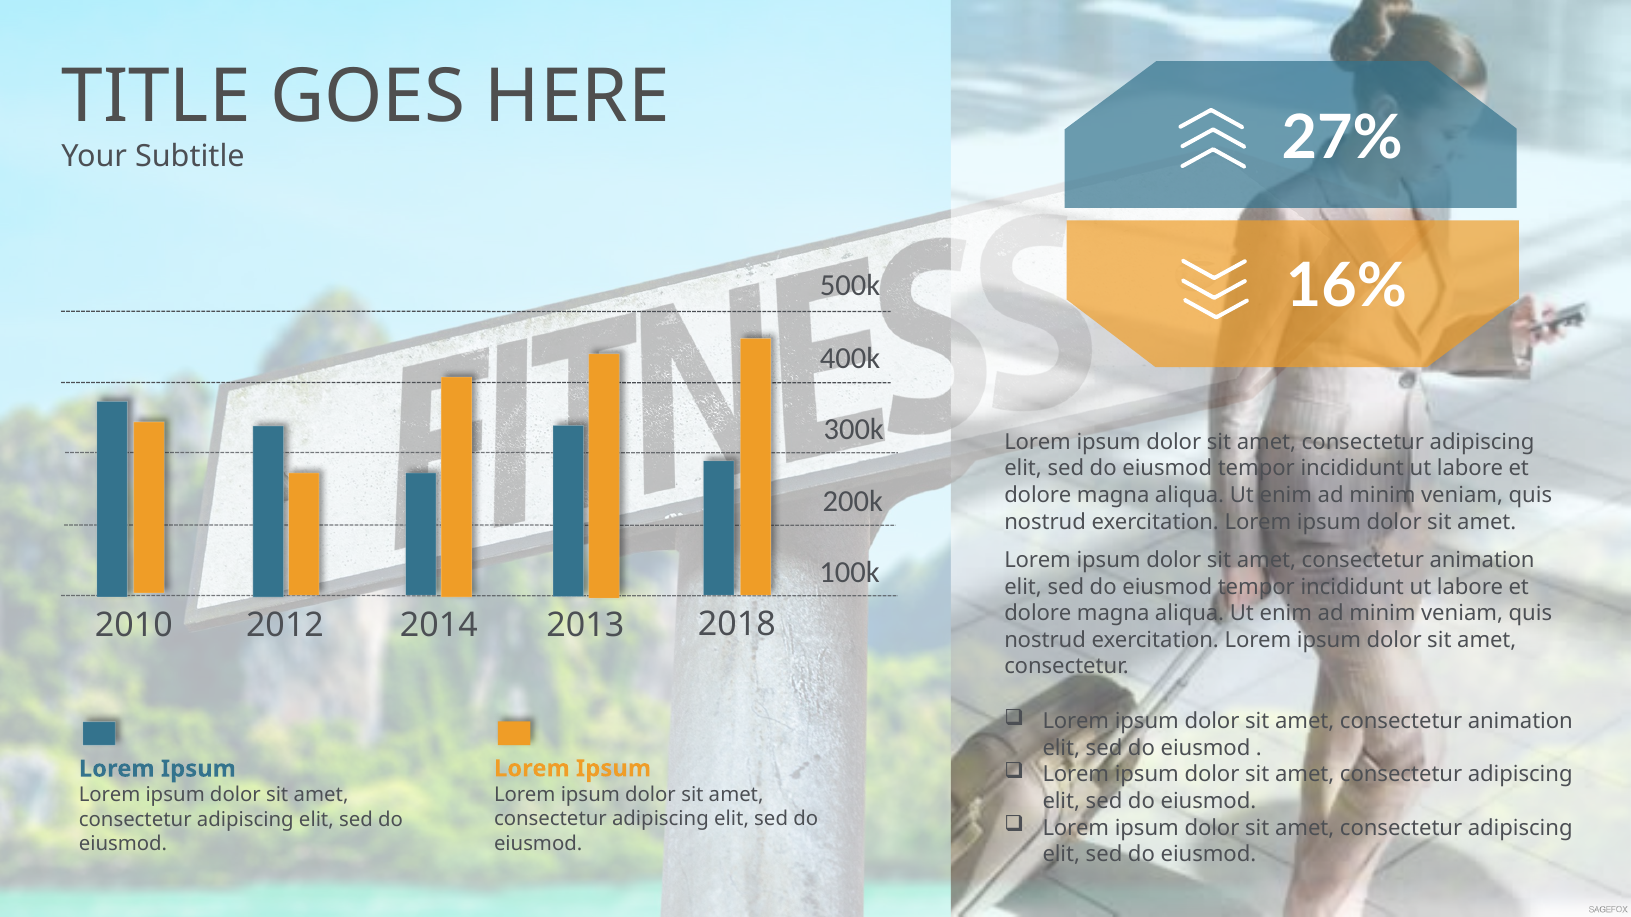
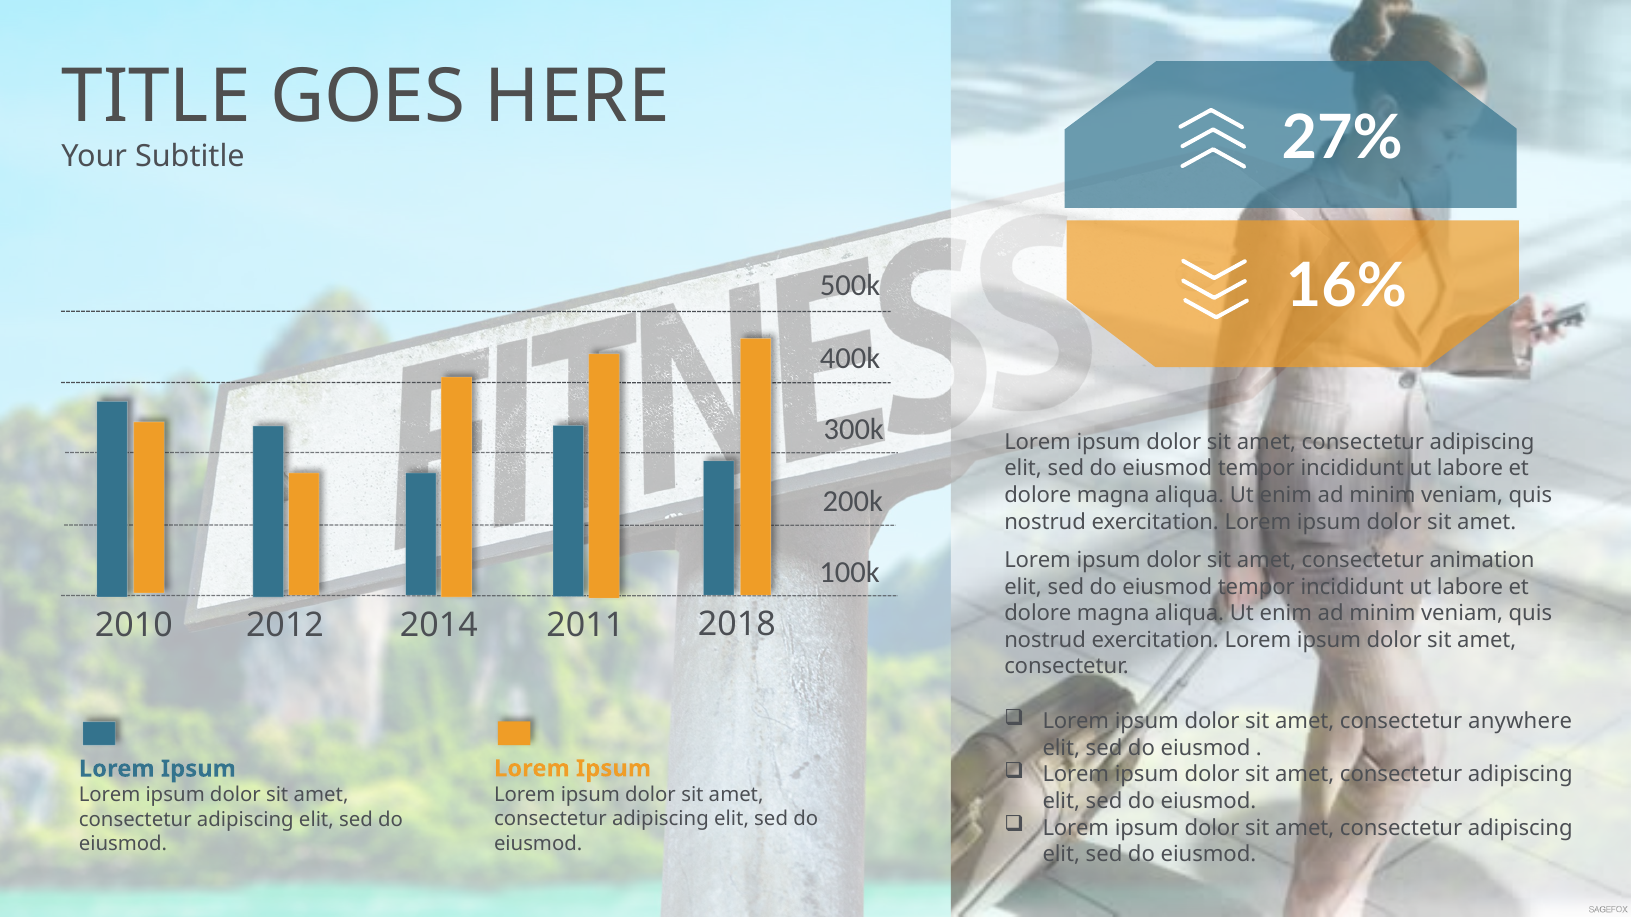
2013: 2013 -> 2011
animation at (1520, 722): animation -> anywhere
